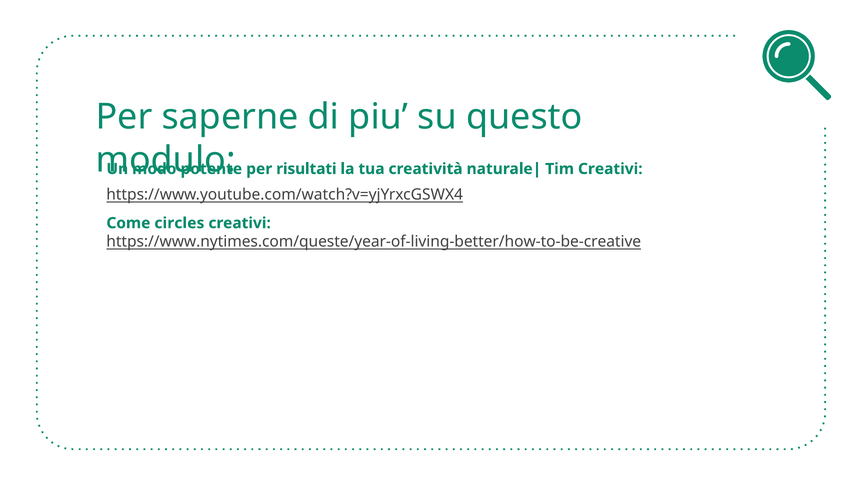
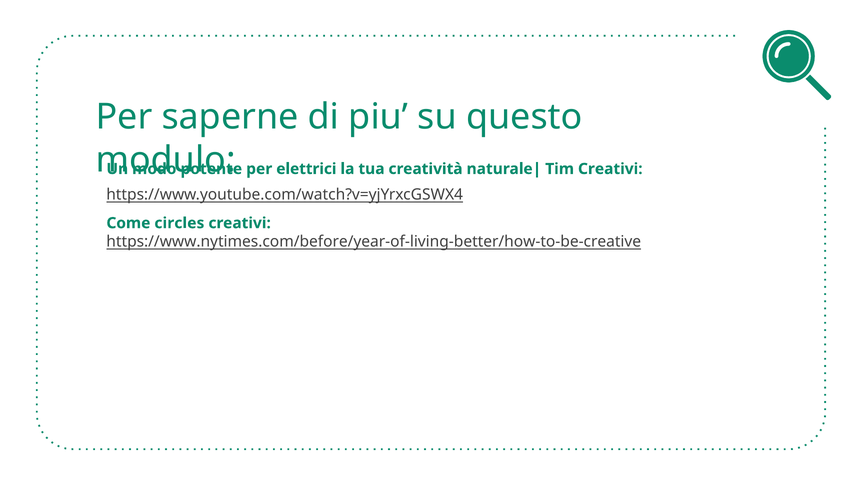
risultati: risultati -> elettrici
https://www.nytimes.com/queste/year-of-living-better/how-to-be-creative: https://www.nytimes.com/queste/year-of-living-better/how-to-be-creative -> https://www.nytimes.com/before/year-of-living-better/how-to-be-creative
